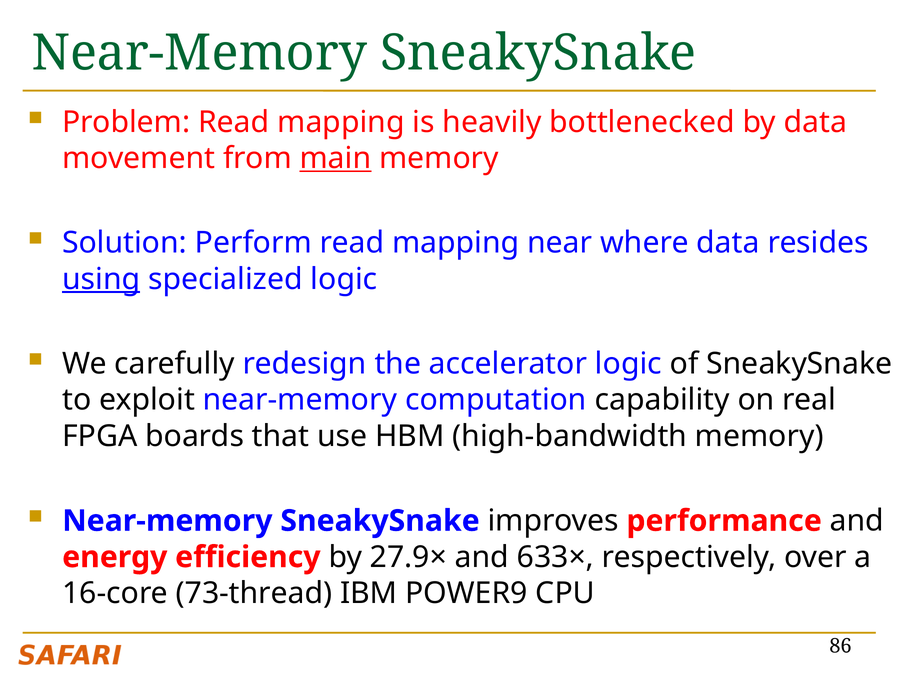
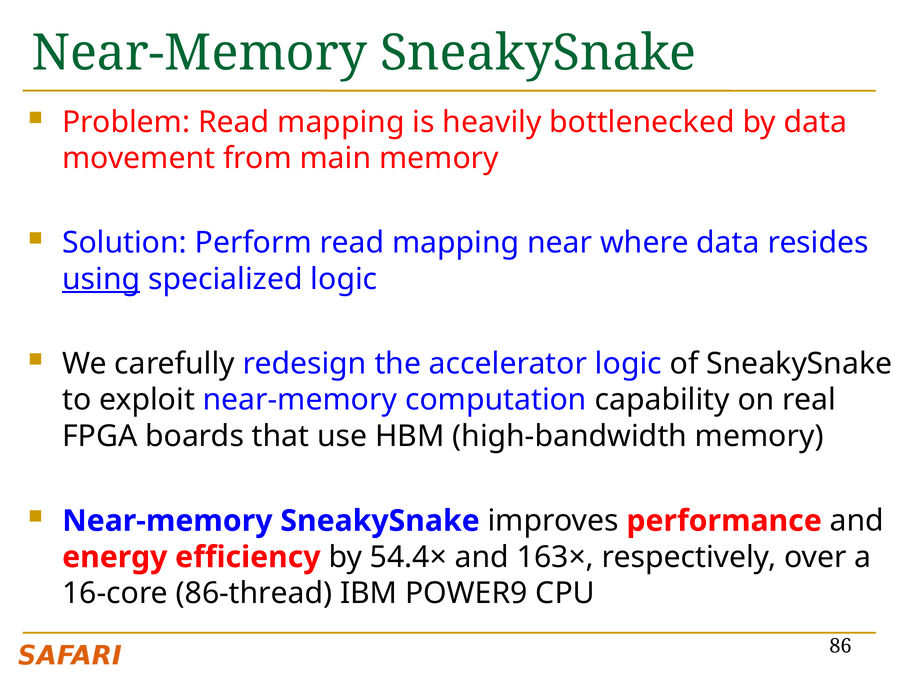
main underline: present -> none
27.9×: 27.9× -> 54.4×
633×: 633× -> 163×
73-thread: 73-thread -> 86-thread
